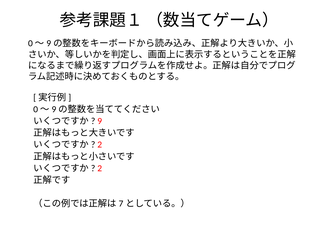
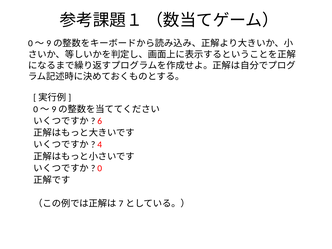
9: 9 -> 6
2 at (100, 145): 2 -> 4
2 at (100, 168): 2 -> 0
